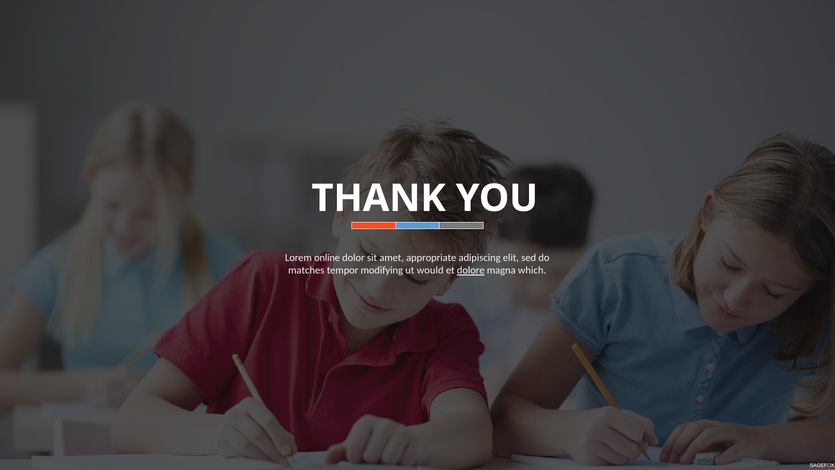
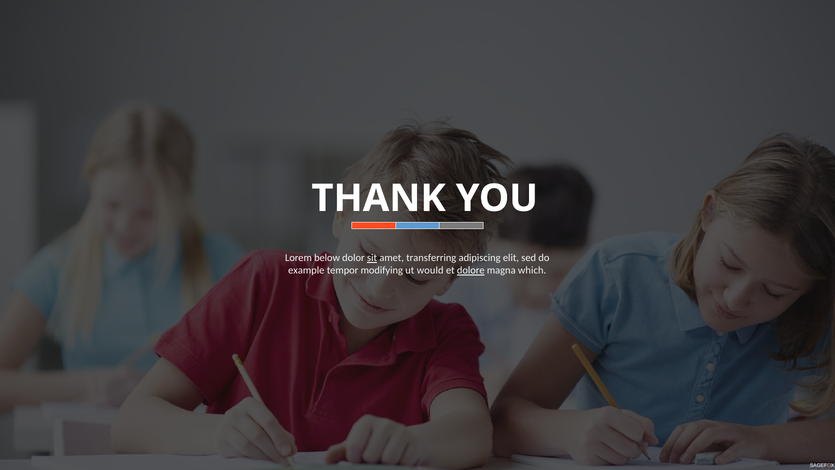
online: online -> below
sit underline: none -> present
appropriate: appropriate -> transferring
matches: matches -> example
